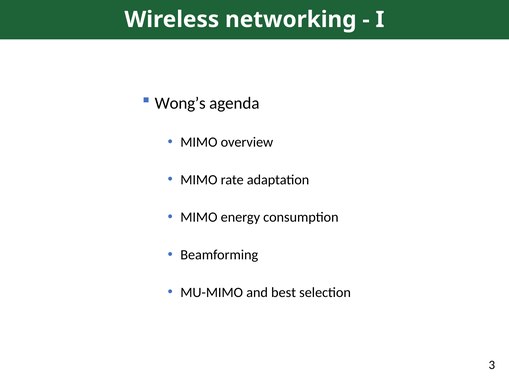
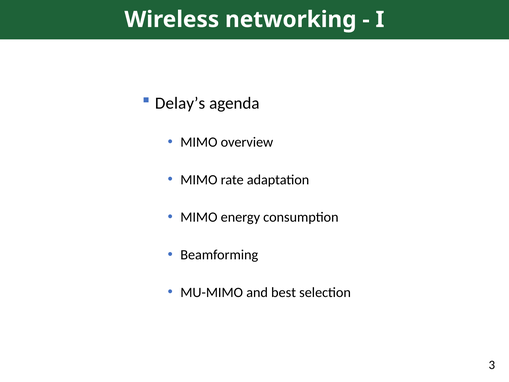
Wong’s: Wong’s -> Delay’s
